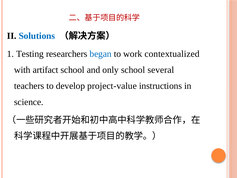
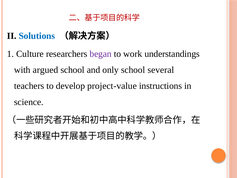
Testing: Testing -> Culture
began colour: blue -> purple
contextualized: contextualized -> understandings
artifact: artifact -> argued
